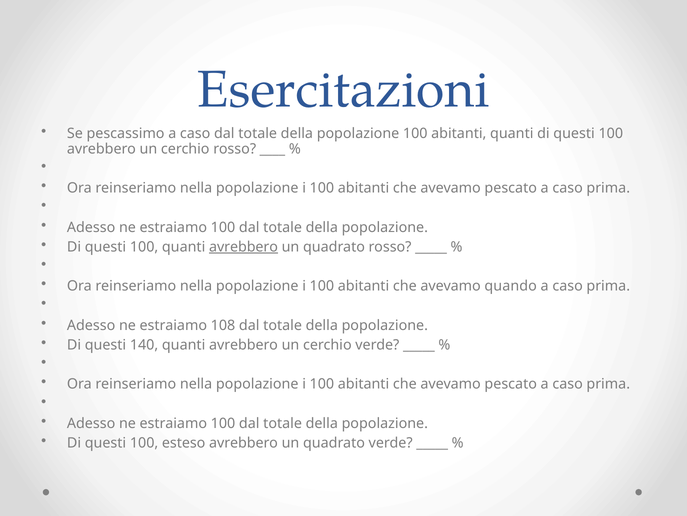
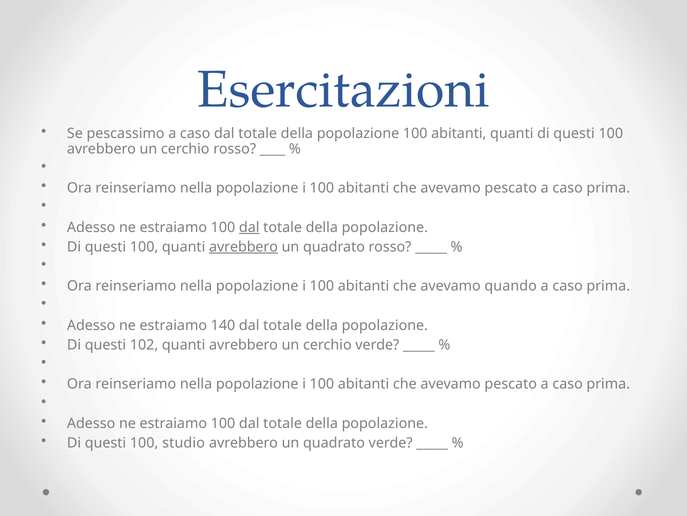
dal at (249, 227) underline: none -> present
108: 108 -> 140
140: 140 -> 102
esteso: esteso -> studio
